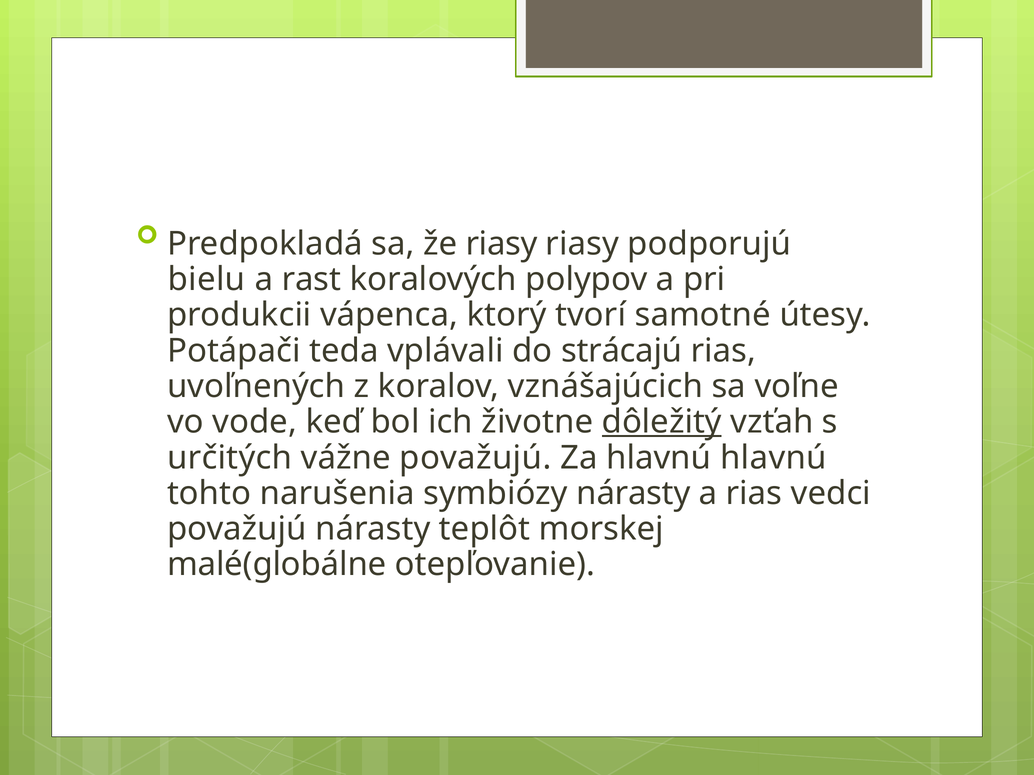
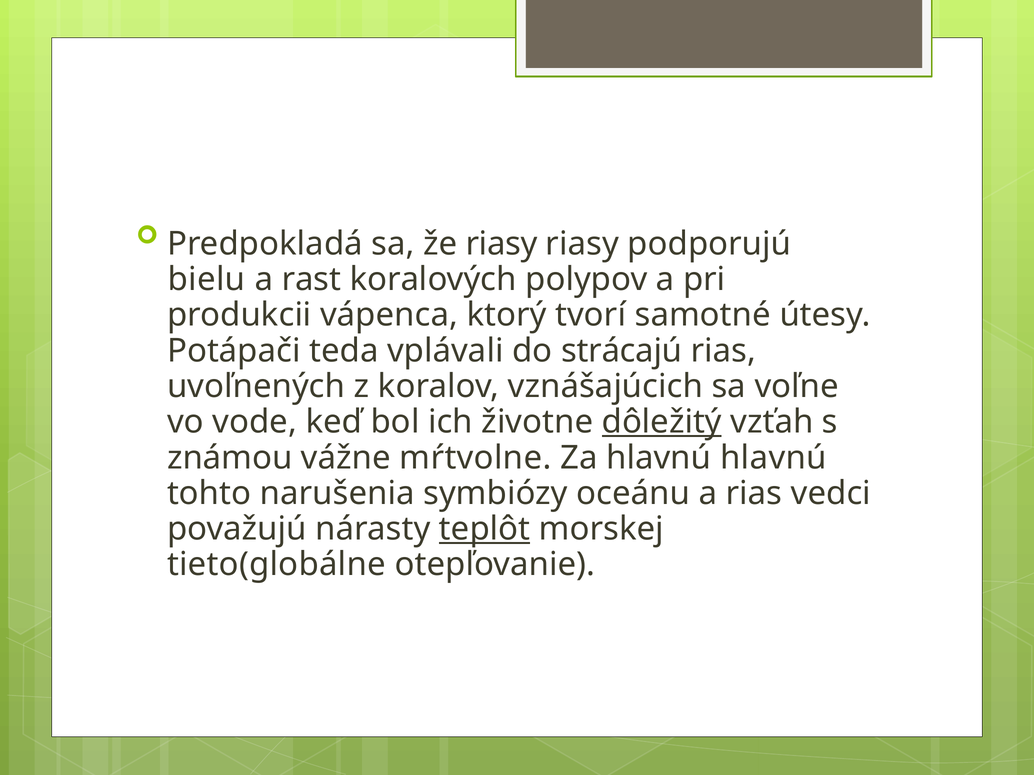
určitých: určitých -> známou
vážne považujú: považujú -> mŕtvolne
symbiózy nárasty: nárasty -> oceánu
teplôt underline: none -> present
malé(globálne: malé(globálne -> tieto(globálne
